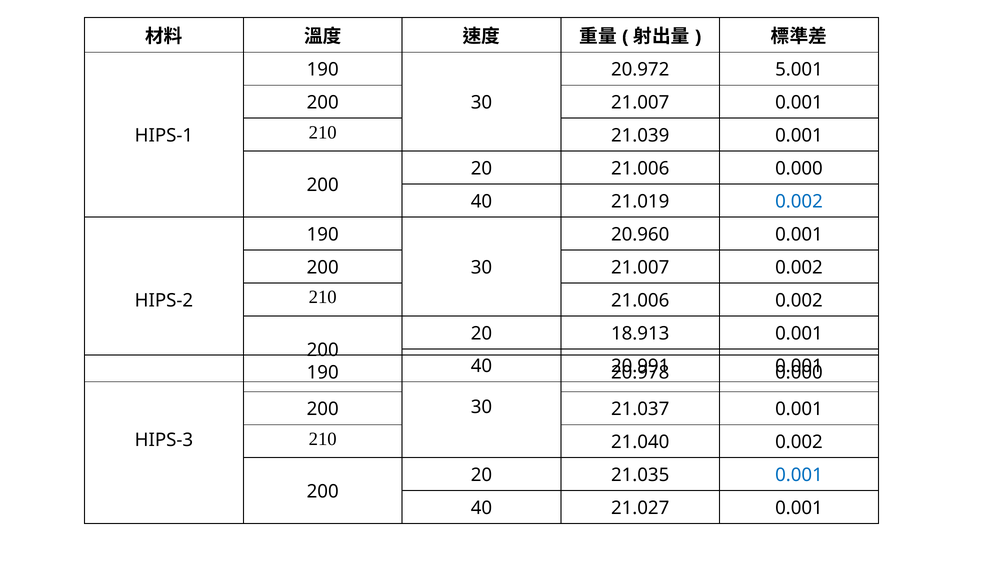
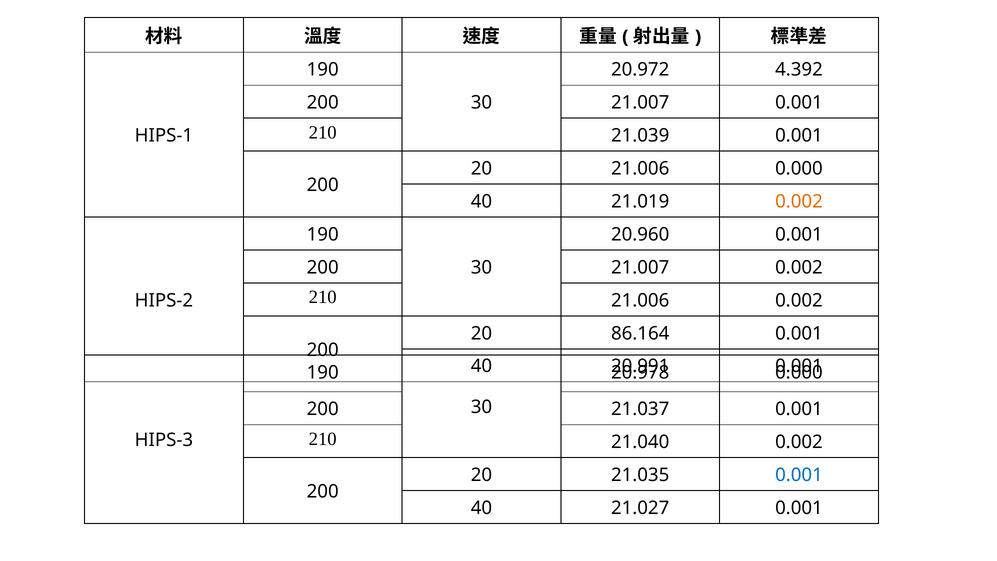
5.001: 5.001 -> 4.392
0.002 at (799, 201) colour: blue -> orange
18.913: 18.913 -> 86.164
